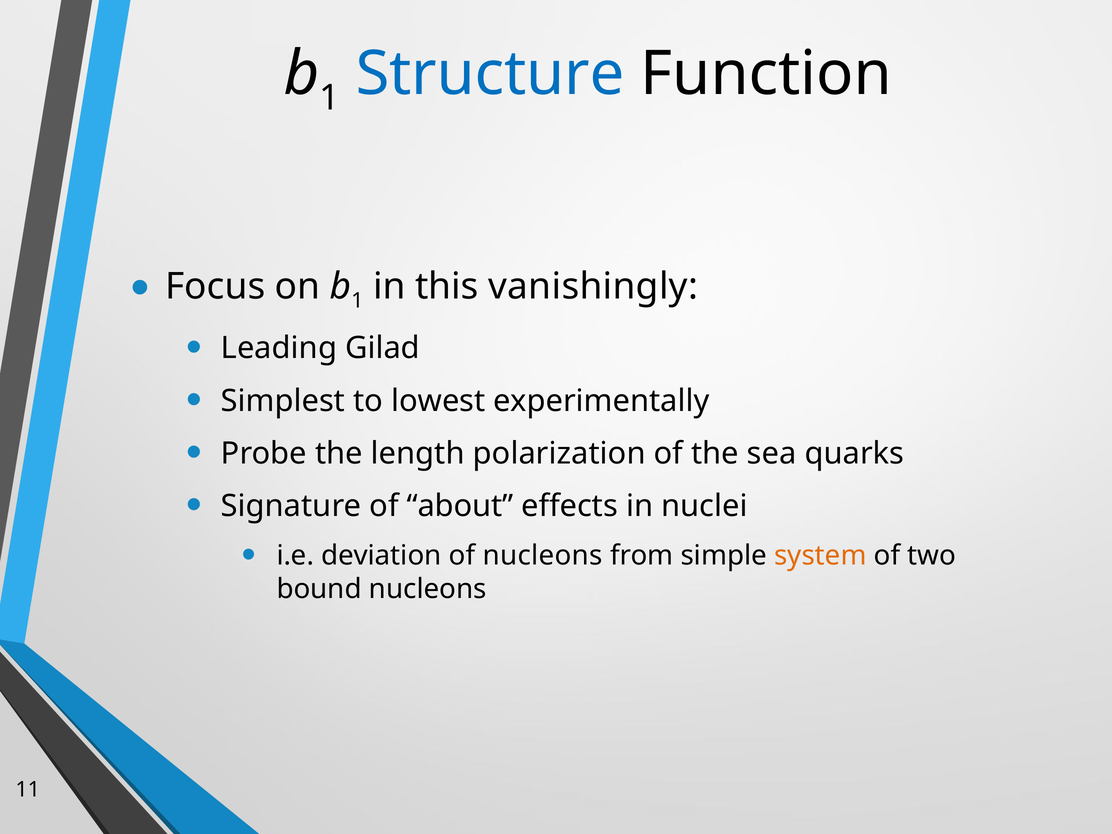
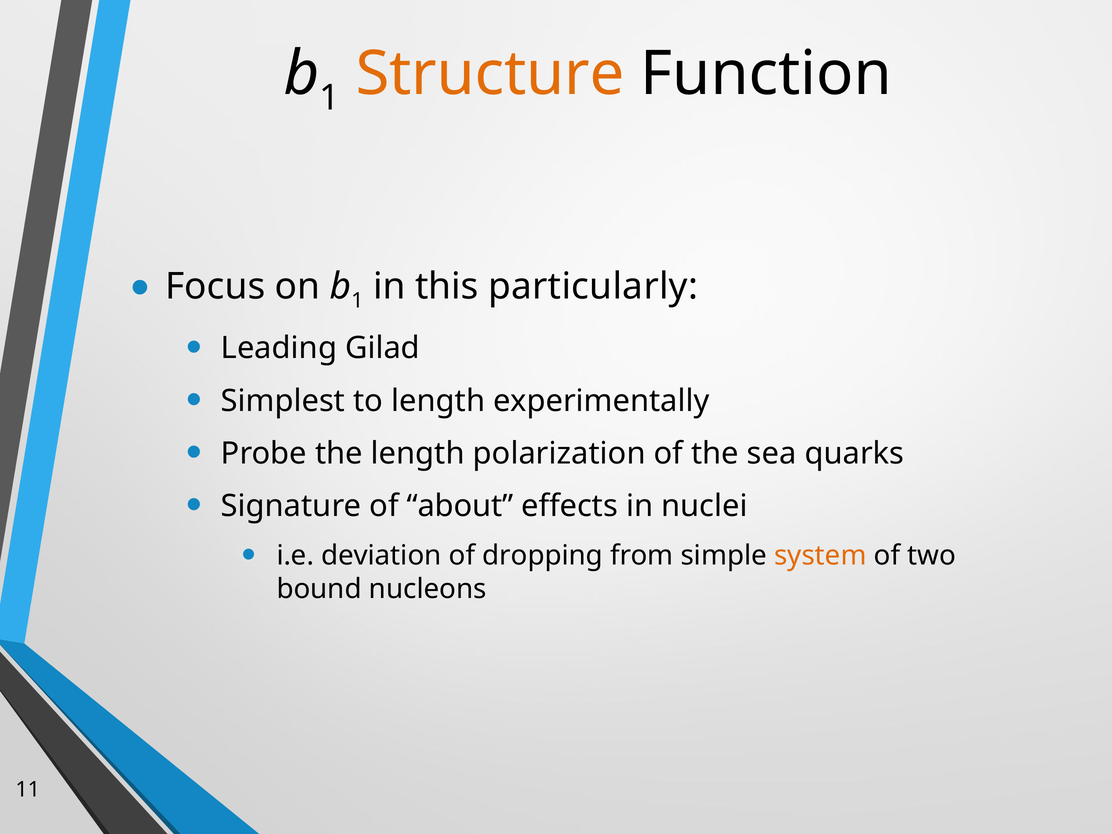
Structure colour: blue -> orange
vanishingly: vanishingly -> particularly
to lowest: lowest -> length
of nucleons: nucleons -> dropping
